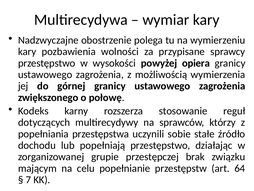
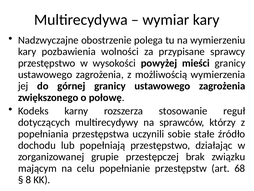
opiera: opiera -> mieści
64: 64 -> 68
7: 7 -> 8
